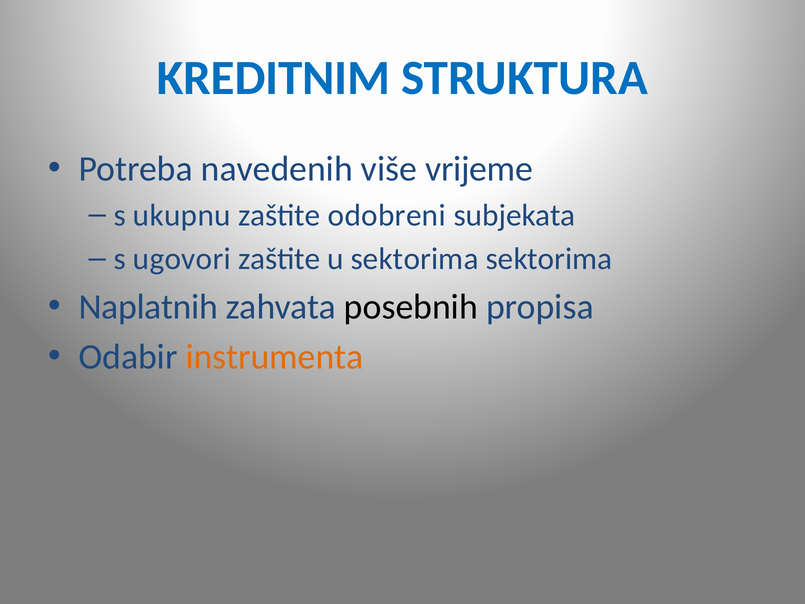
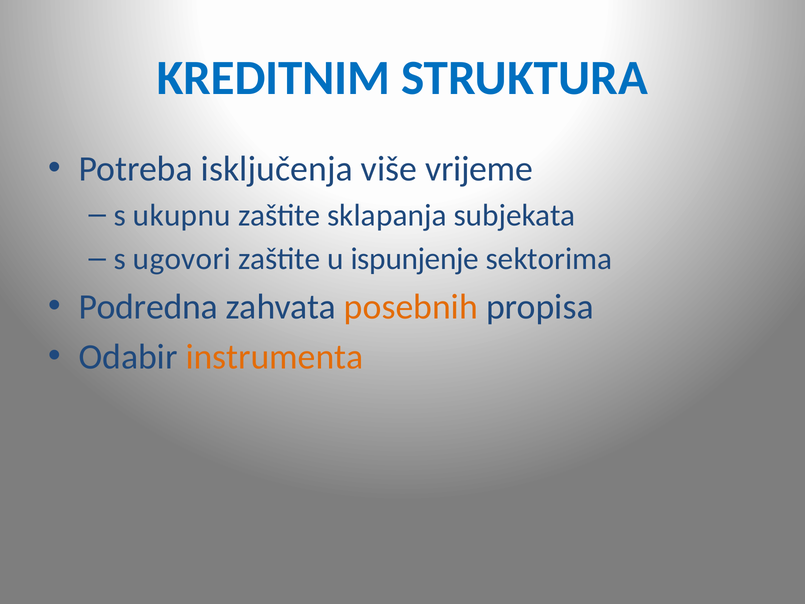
navedenih: navedenih -> isključenja
odobreni: odobreni -> sklapanja
u sektorima: sektorima -> ispunjenje
Naplatnih: Naplatnih -> Podredna
posebnih colour: black -> orange
